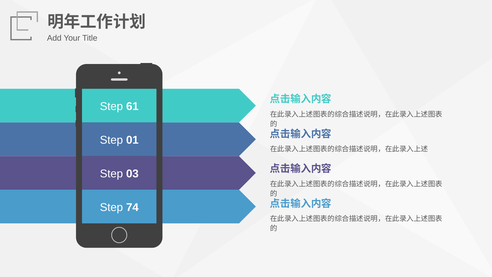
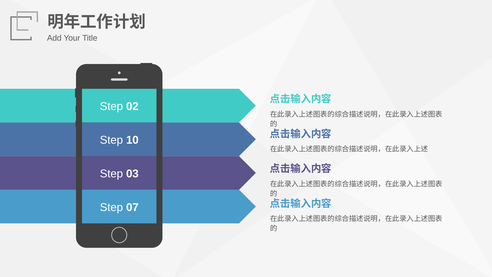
61: 61 -> 02
01: 01 -> 10
74: 74 -> 07
